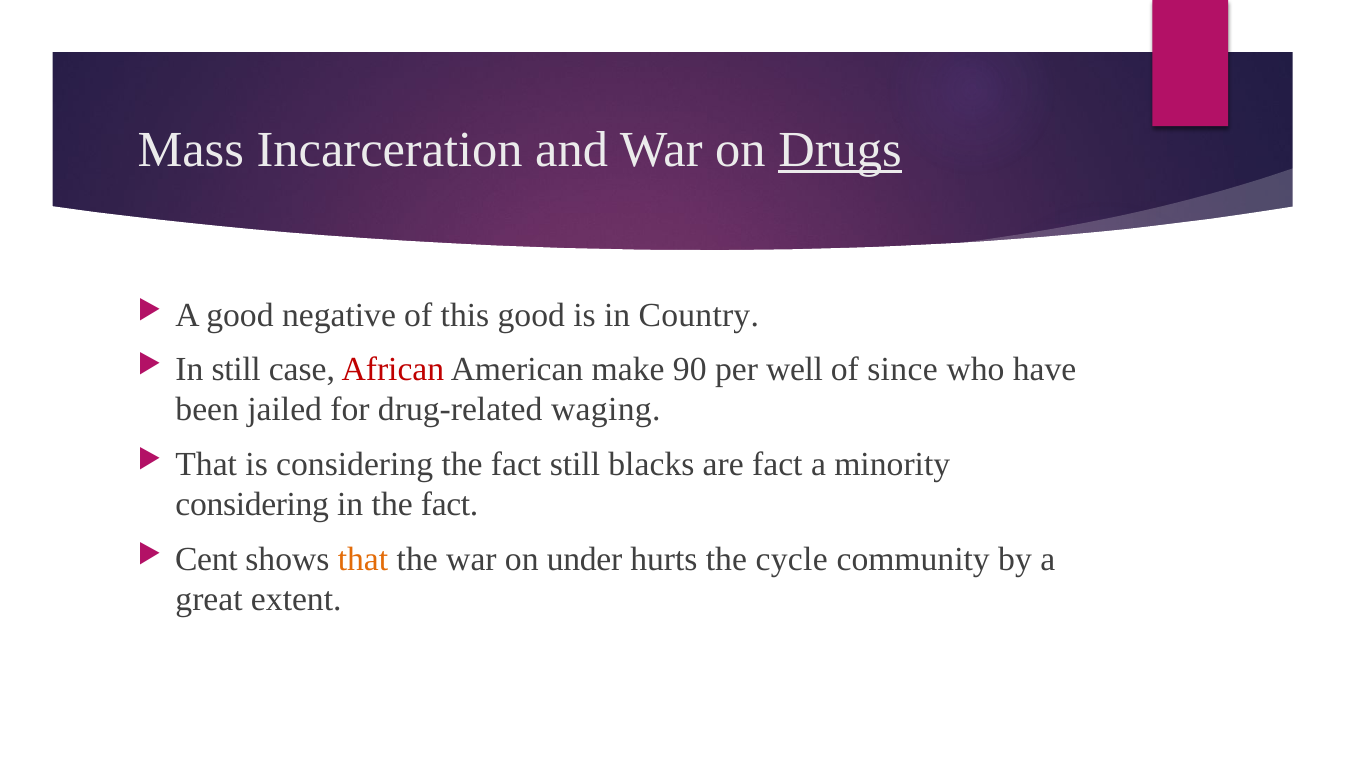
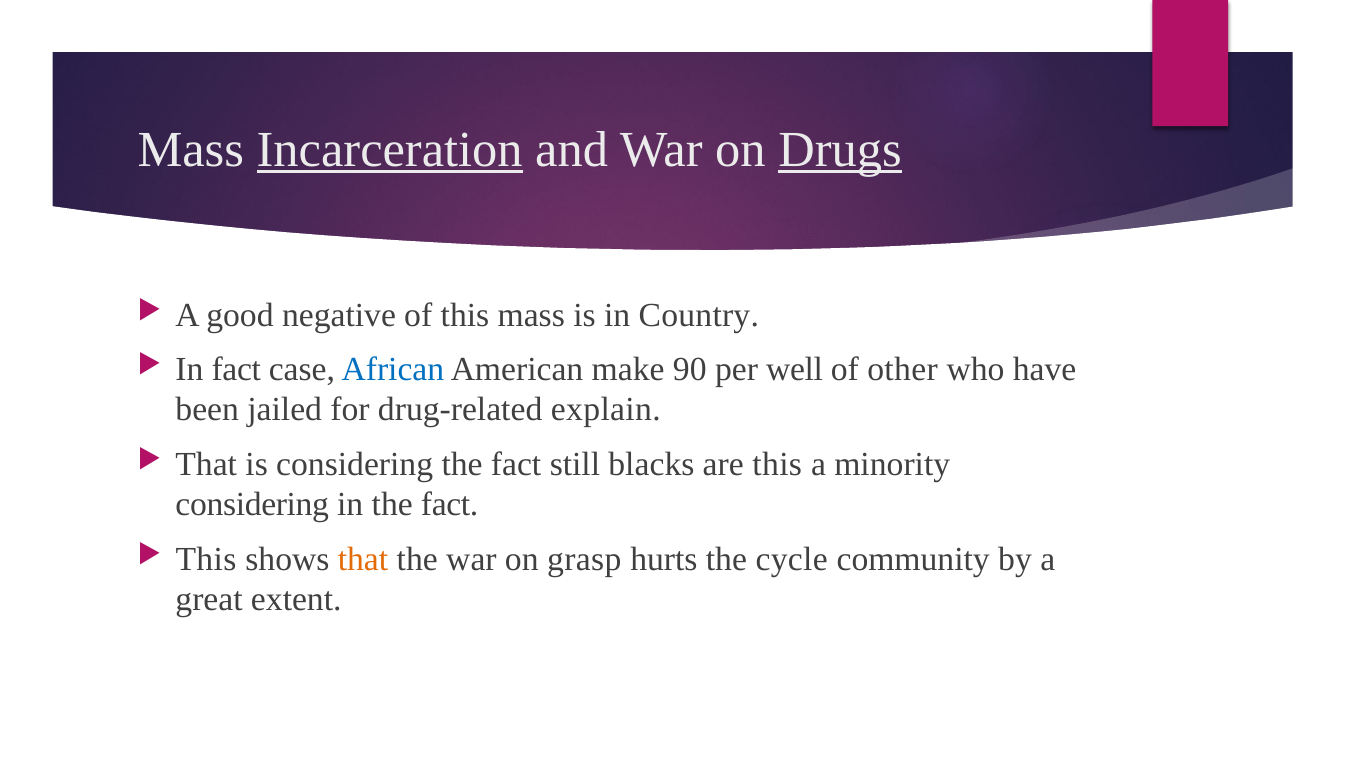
Incarceration underline: none -> present
this good: good -> mass
In still: still -> fact
African colour: red -> blue
since: since -> other
waging: waging -> explain
are fact: fact -> this
Cent at (206, 559): Cent -> This
under: under -> grasp
